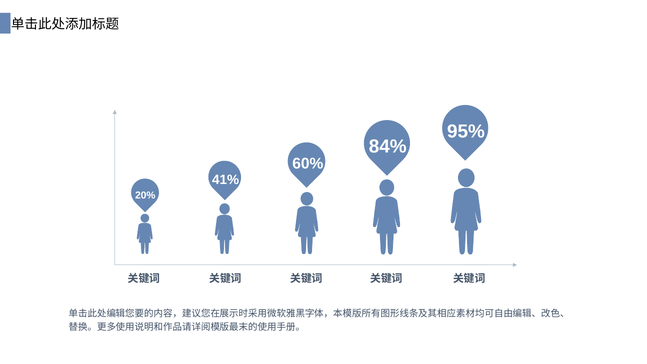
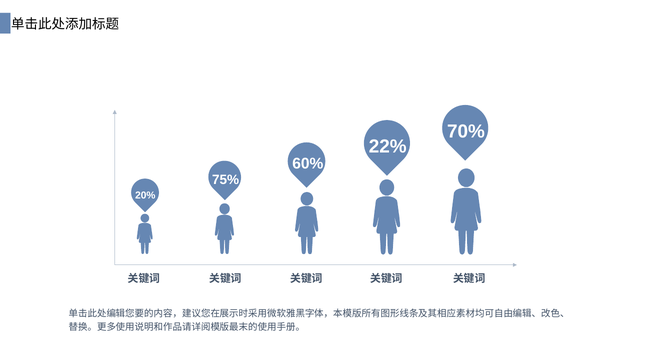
95%: 95% -> 70%
84%: 84% -> 22%
41%: 41% -> 75%
